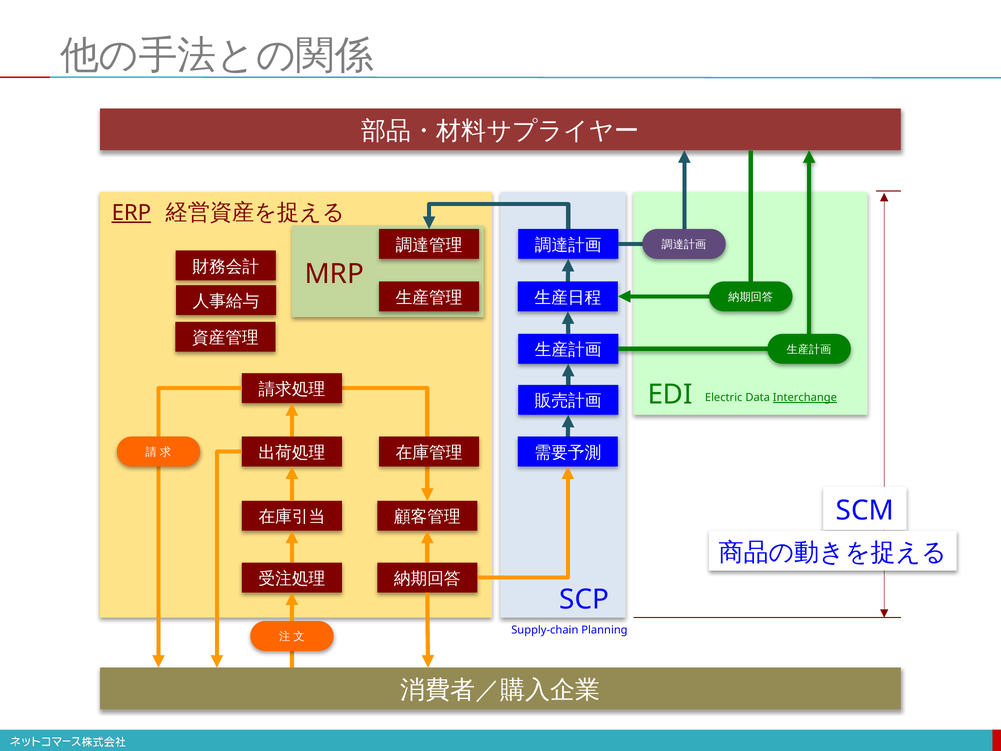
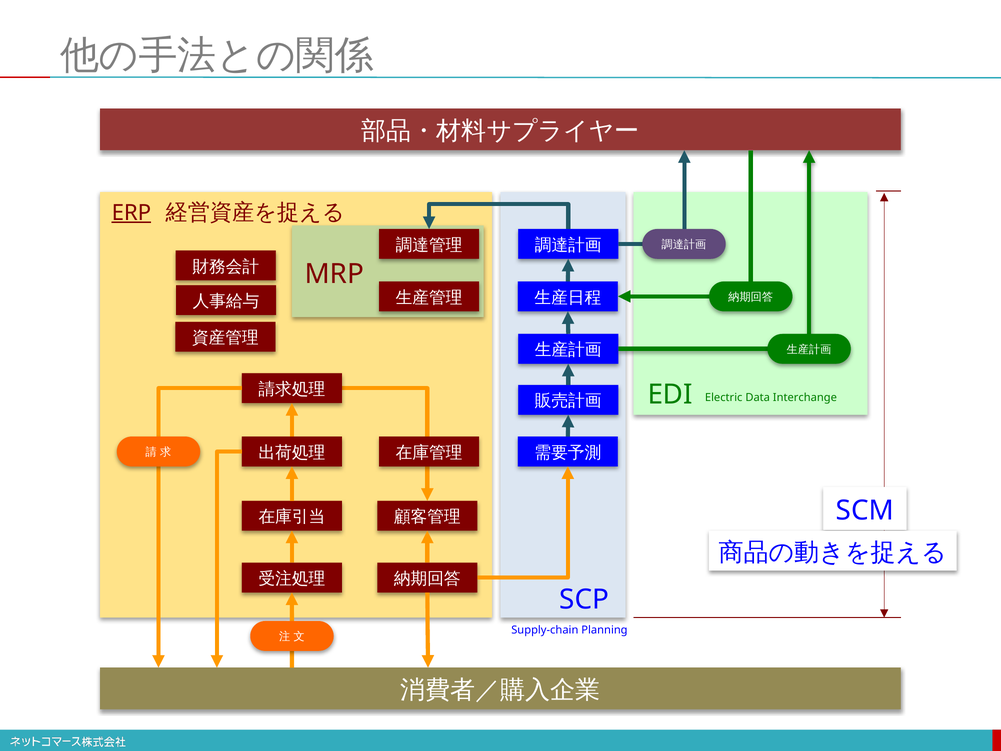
Interchange underline: present -> none
